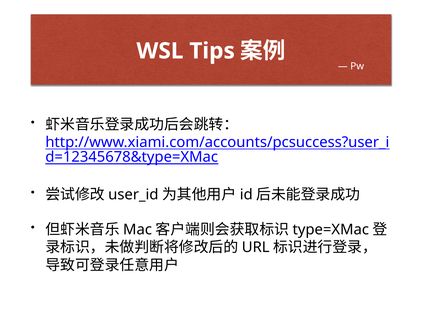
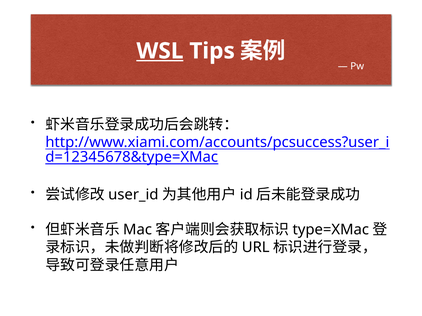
WSL underline: none -> present
